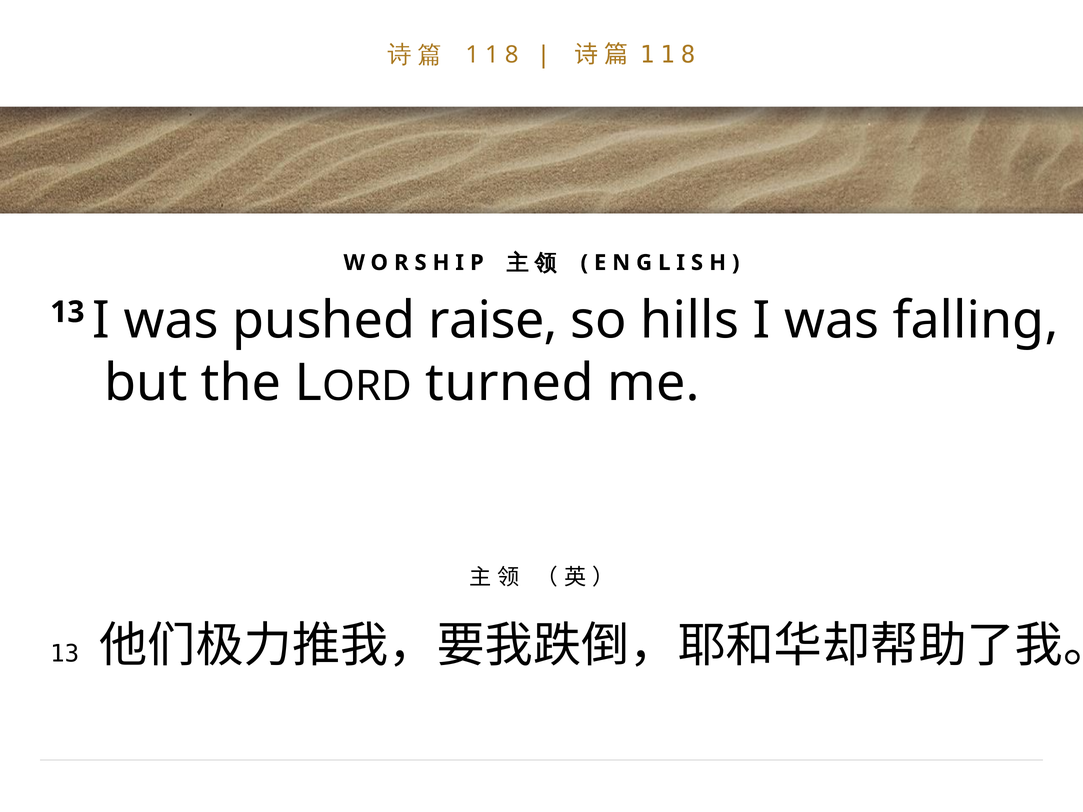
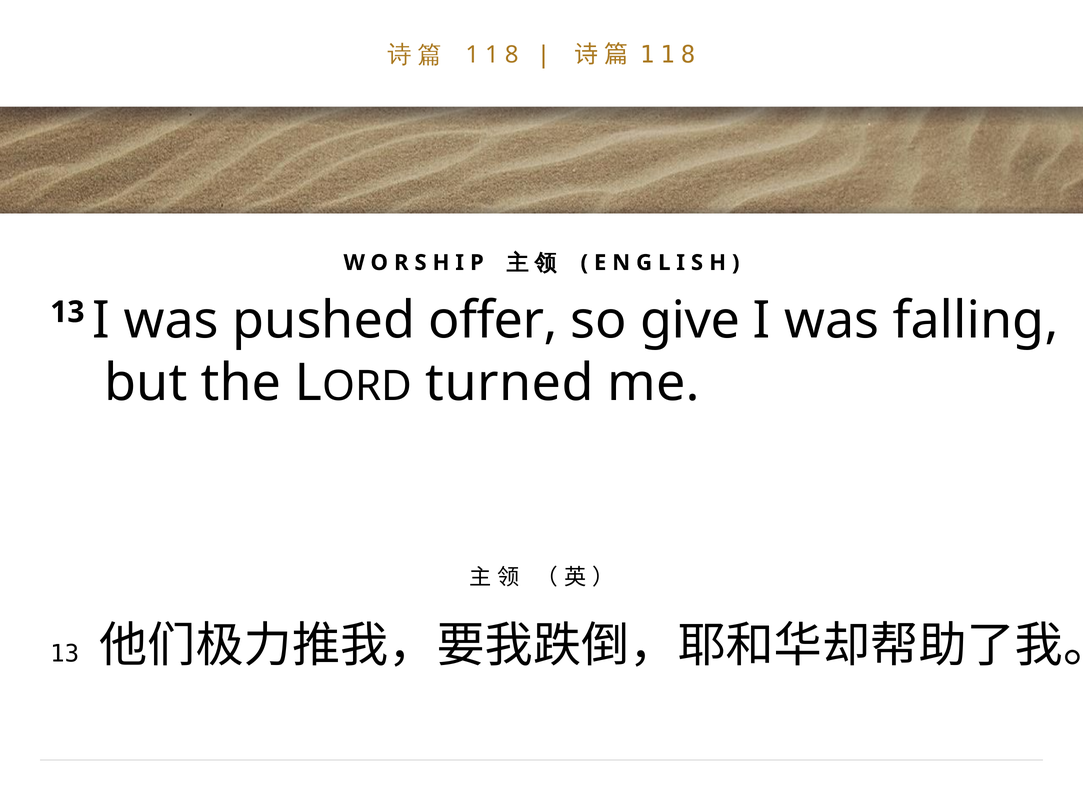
raise: raise -> offer
hills: hills -> give
